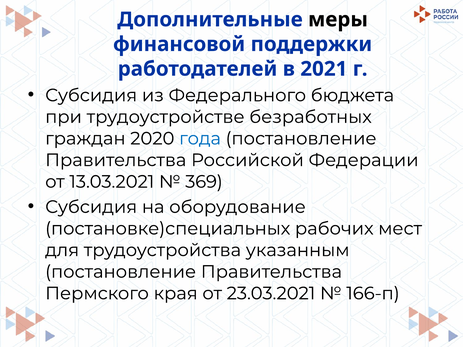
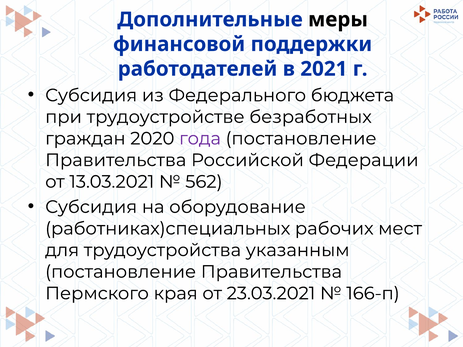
года colour: blue -> purple
369: 369 -> 562
постановке)специальных: постановке)специальных -> работниках)специальных
